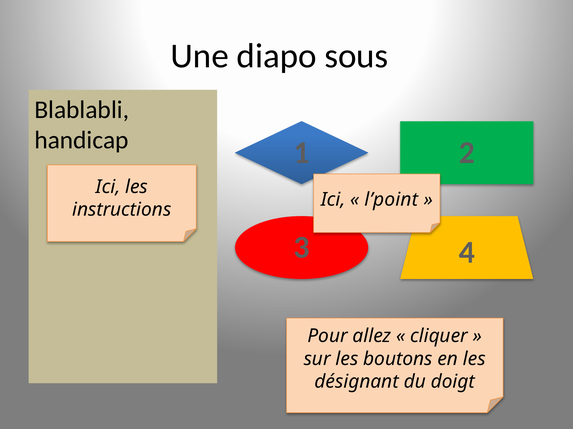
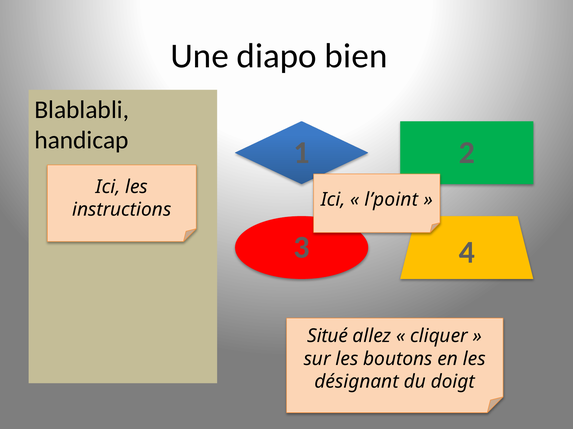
sous: sous -> bien
Pour: Pour -> Situé
